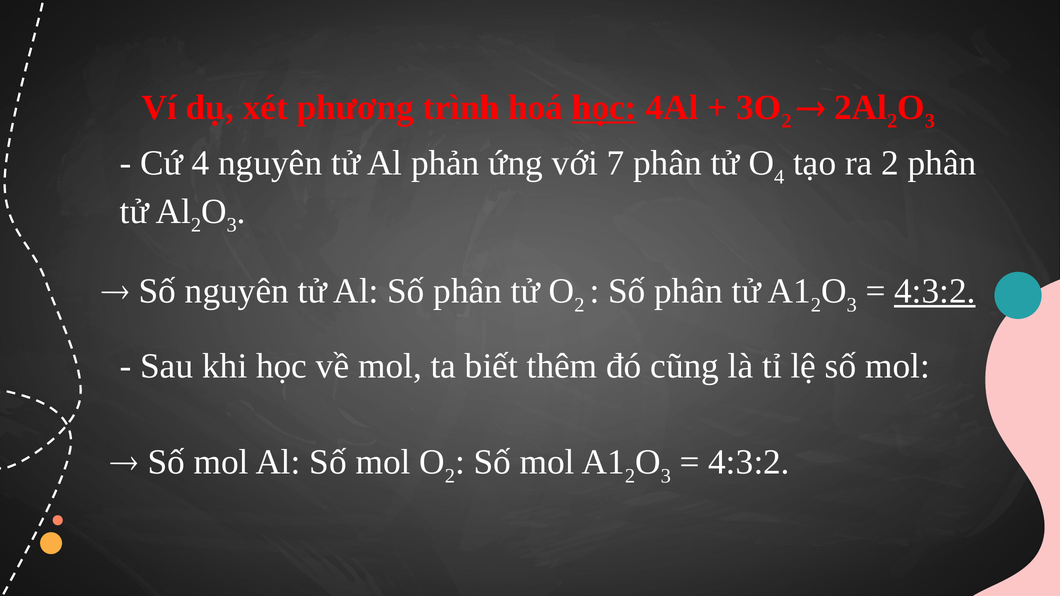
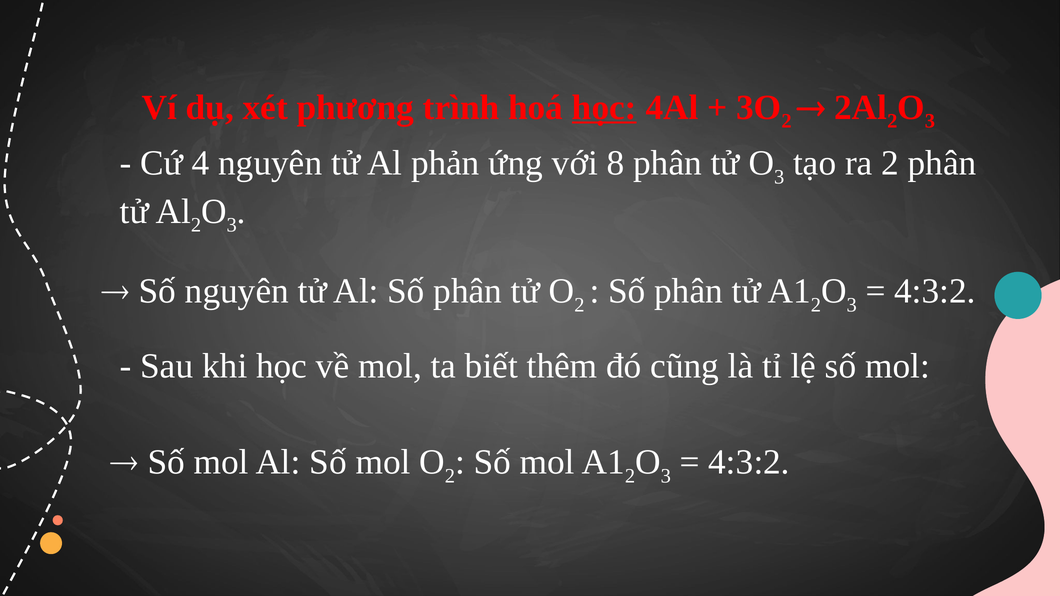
7: 7 -> 8
4 at (779, 177): 4 -> 3
4:3:2 at (935, 291) underline: present -> none
